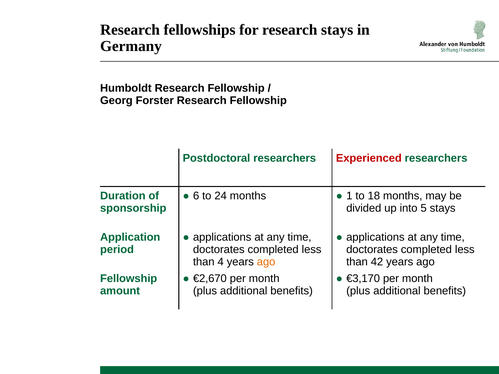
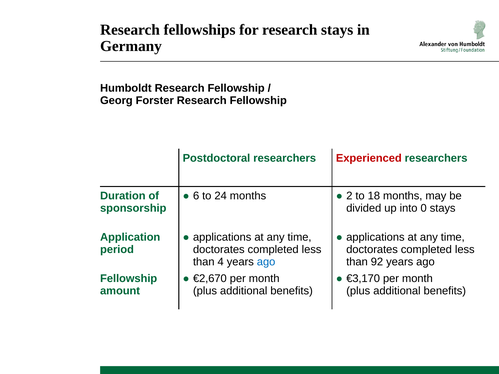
1: 1 -> 2
5: 5 -> 0
ago at (266, 262) colour: orange -> blue
42: 42 -> 92
